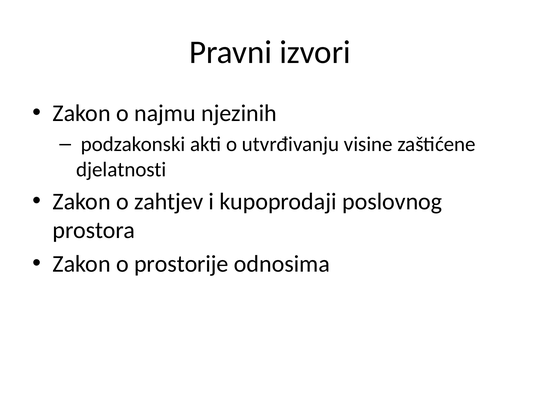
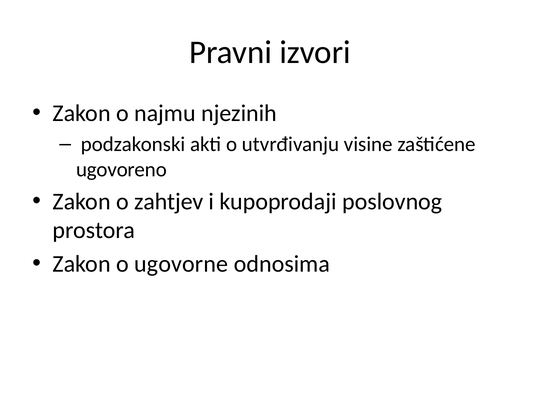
djelatnosti: djelatnosti -> ugovoreno
prostorije: prostorije -> ugovorne
